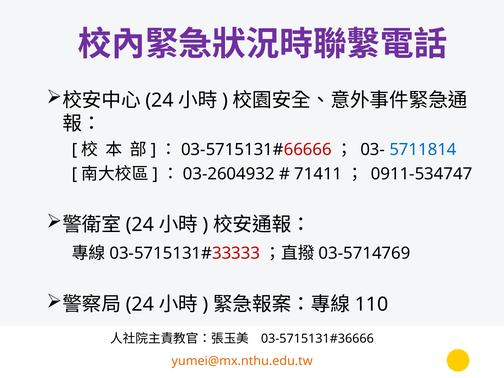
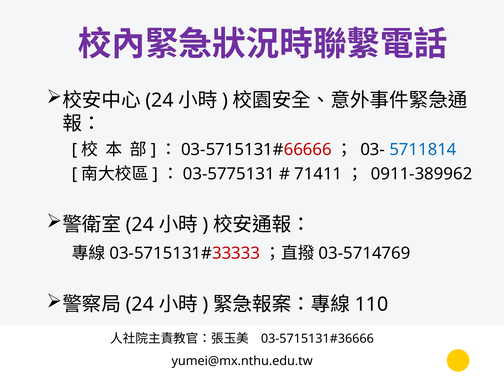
03-2604932: 03-2604932 -> 03-5775131
0911-534747: 0911-534747 -> 0911-389962
yumei@mx.nthu.edu.tw colour: orange -> black
